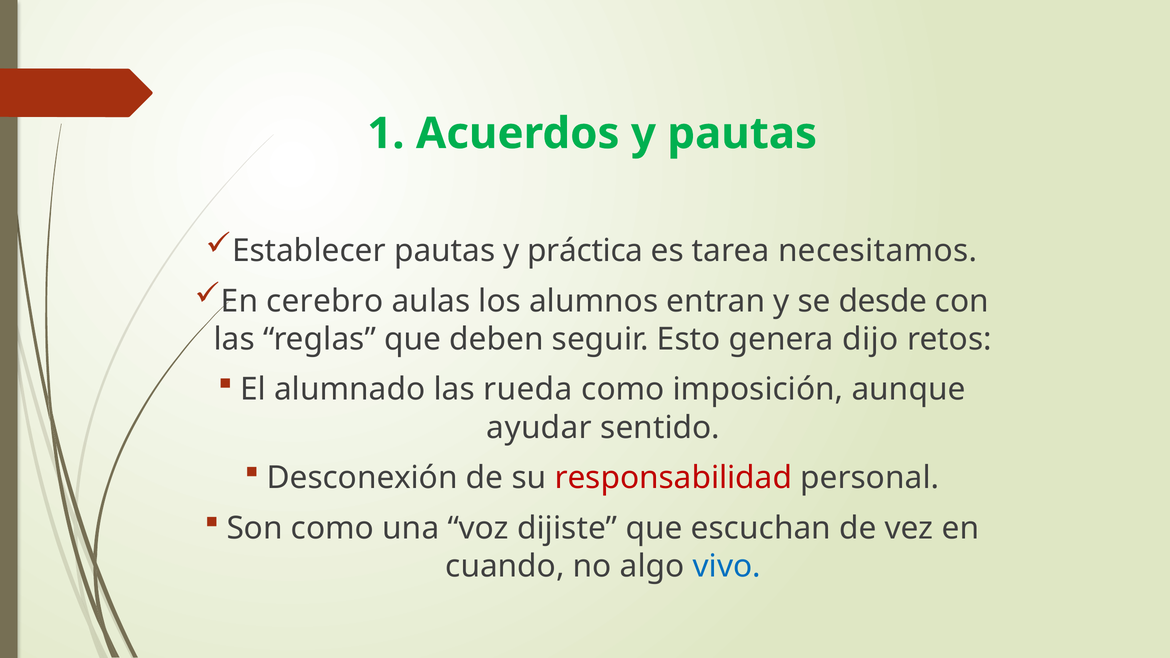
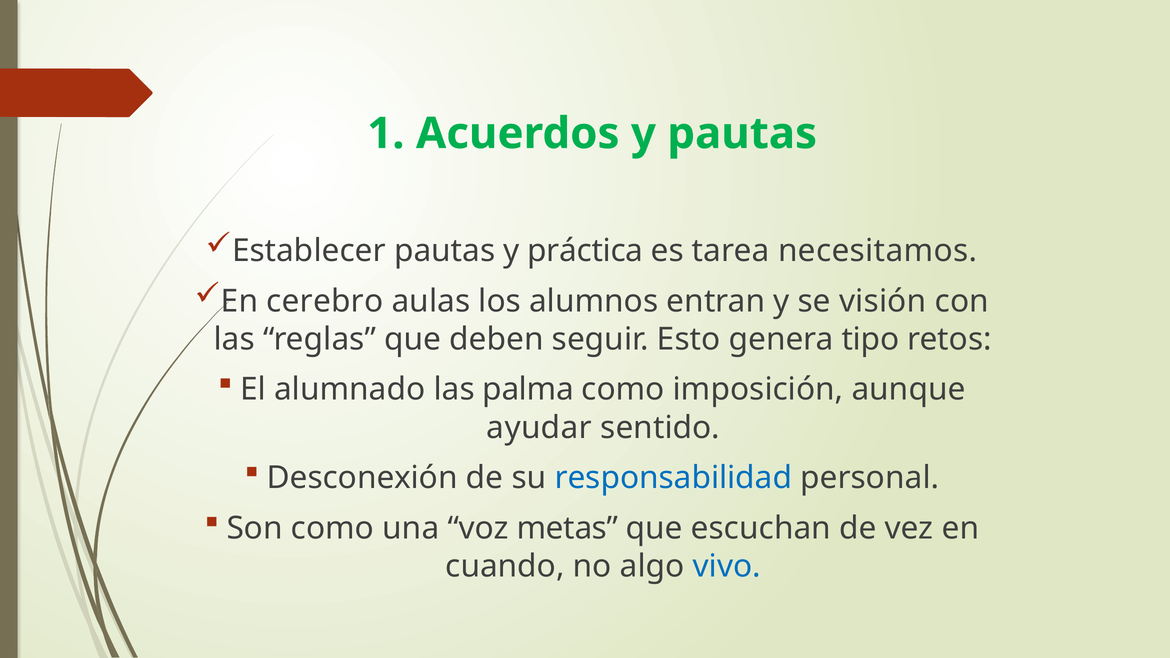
desde: desde -> visión
dijo: dijo -> tipo
rueda: rueda -> palma
responsabilidad colour: red -> blue
dijiste: dijiste -> metas
